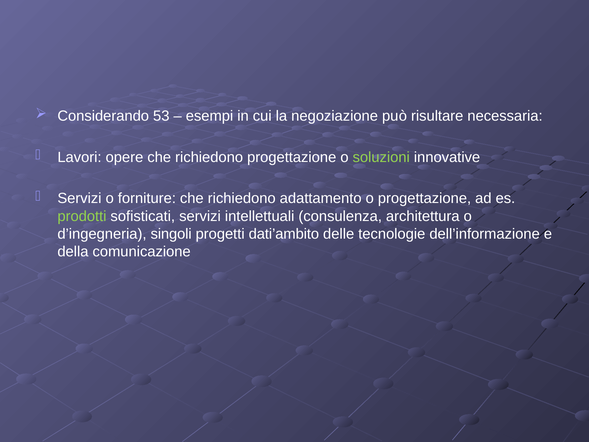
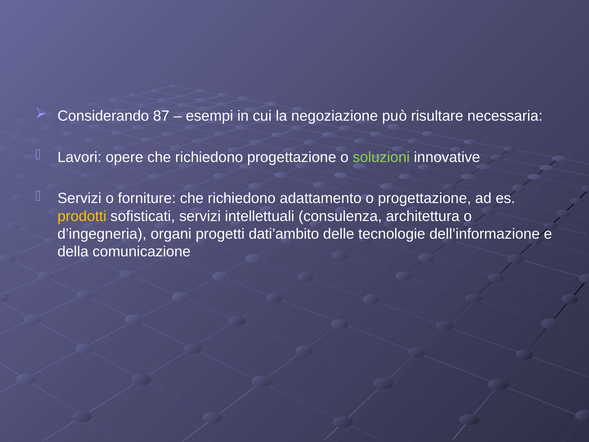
53: 53 -> 87
prodotti colour: light green -> yellow
singoli: singoli -> organi
